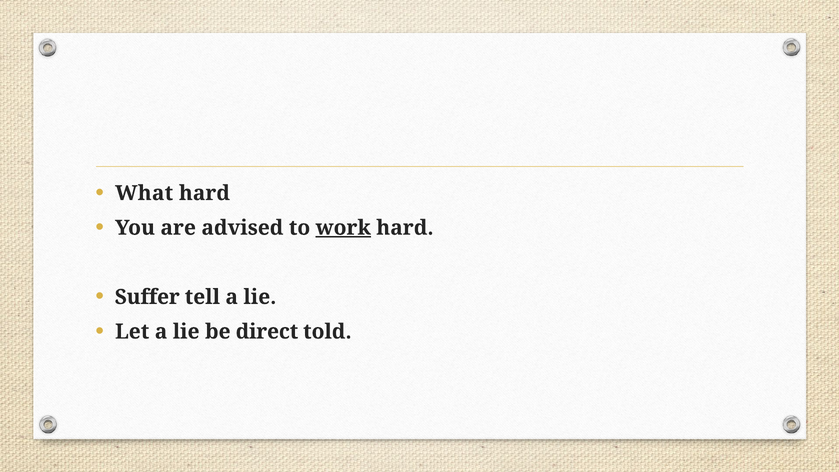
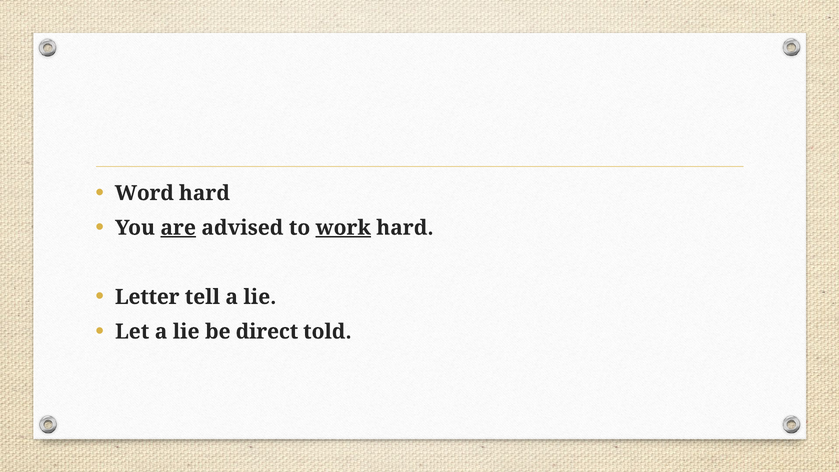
What: What -> Word
are underline: none -> present
Suffer: Suffer -> Letter
